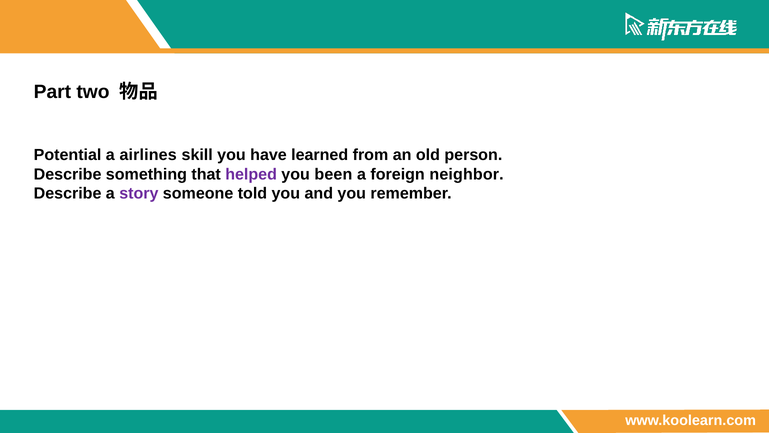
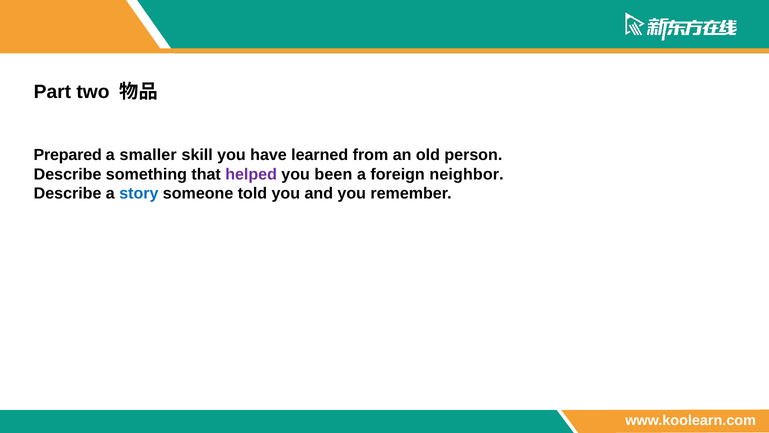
Potential: Potential -> Prepared
airlines: airlines -> smaller
story colour: purple -> blue
